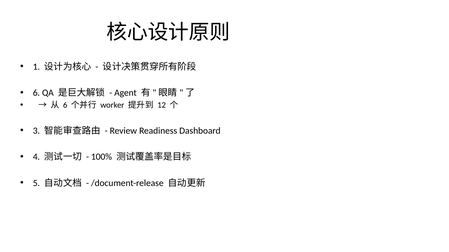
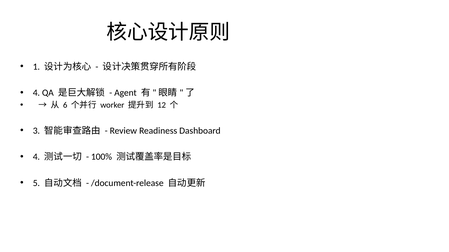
6 at (36, 93): 6 -> 4
